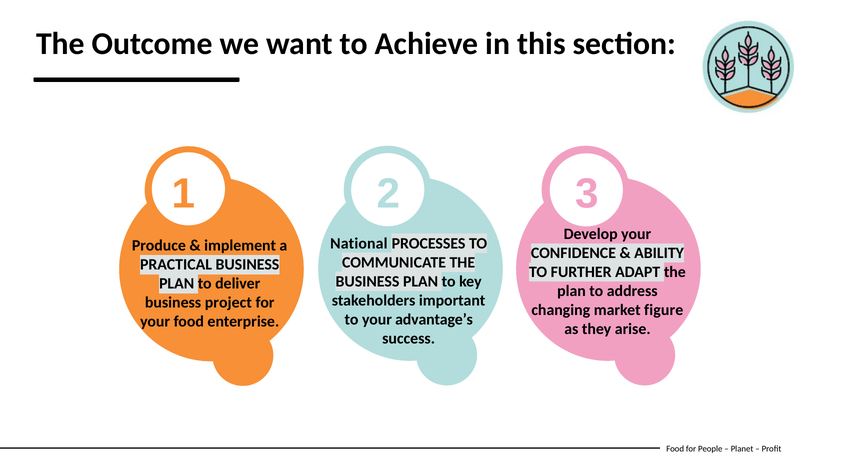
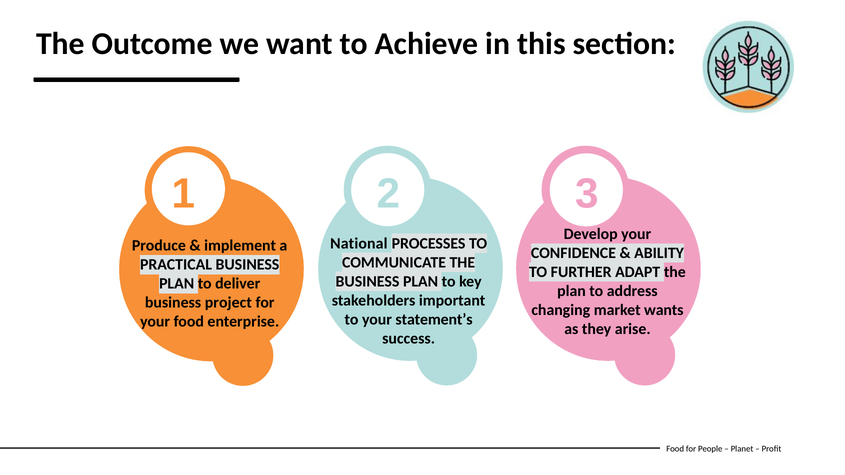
figure: figure -> wants
advantage’s: advantage’s -> statement’s
